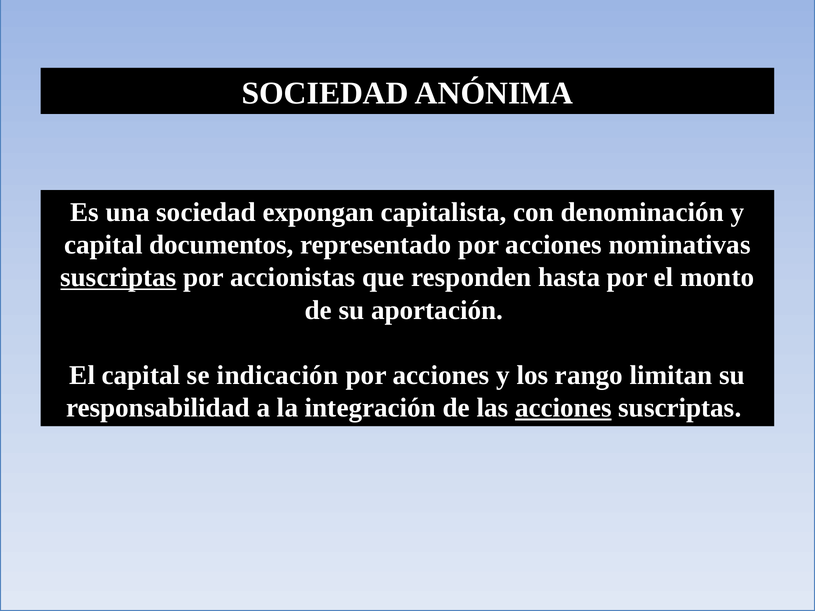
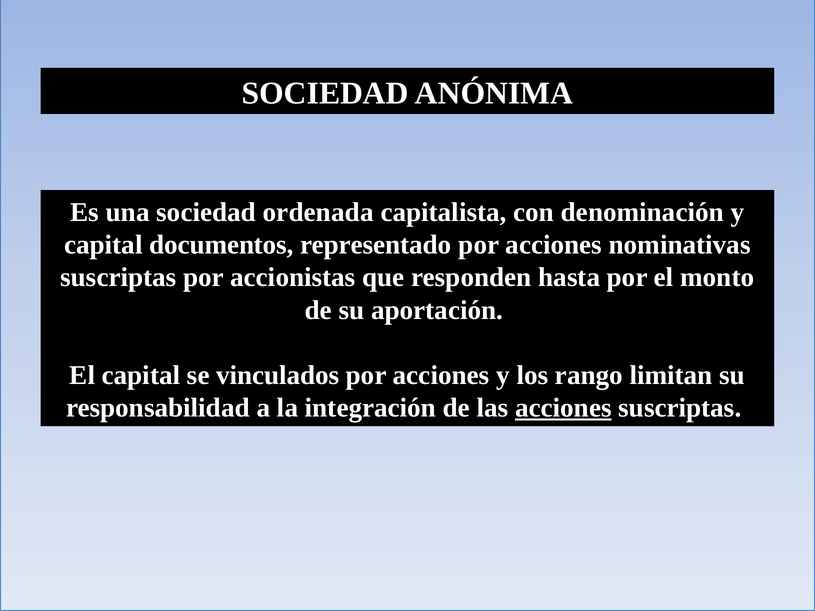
expongan: expongan -> ordenada
suscriptas at (118, 278) underline: present -> none
indicación: indicación -> vinculados
